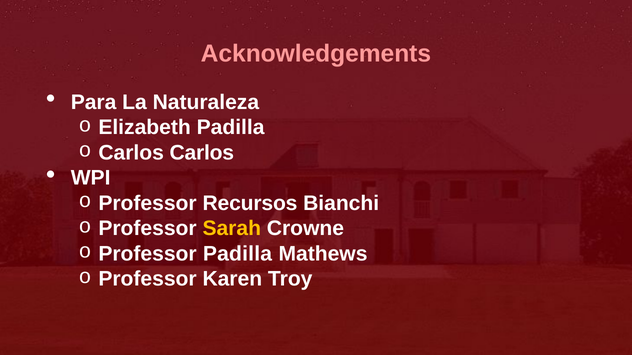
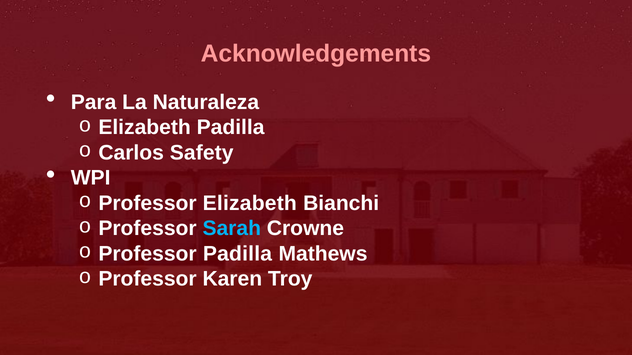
Carlos Carlos: Carlos -> Safety
Professor Recursos: Recursos -> Elizabeth
Sarah colour: yellow -> light blue
